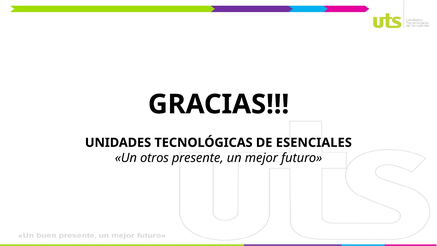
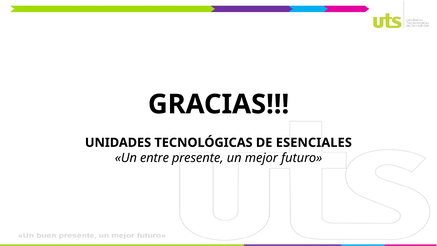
otros: otros -> entre
